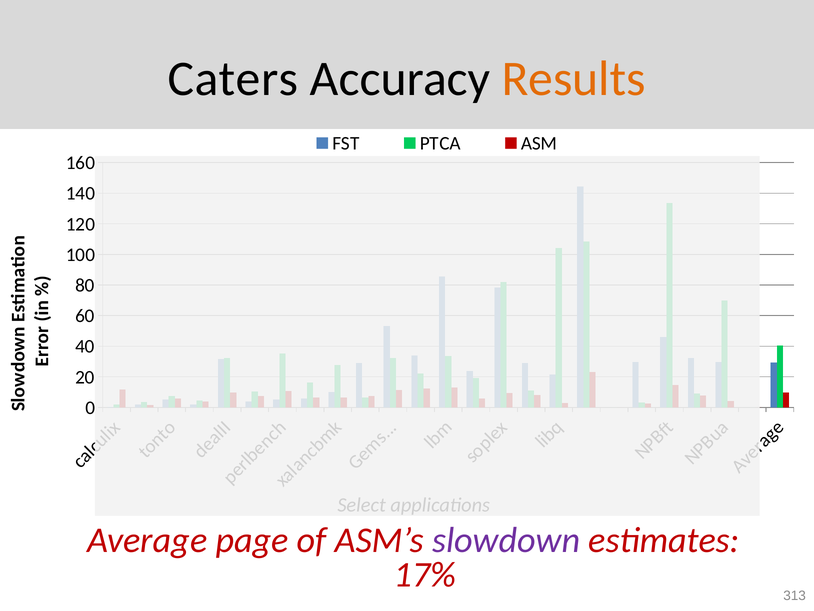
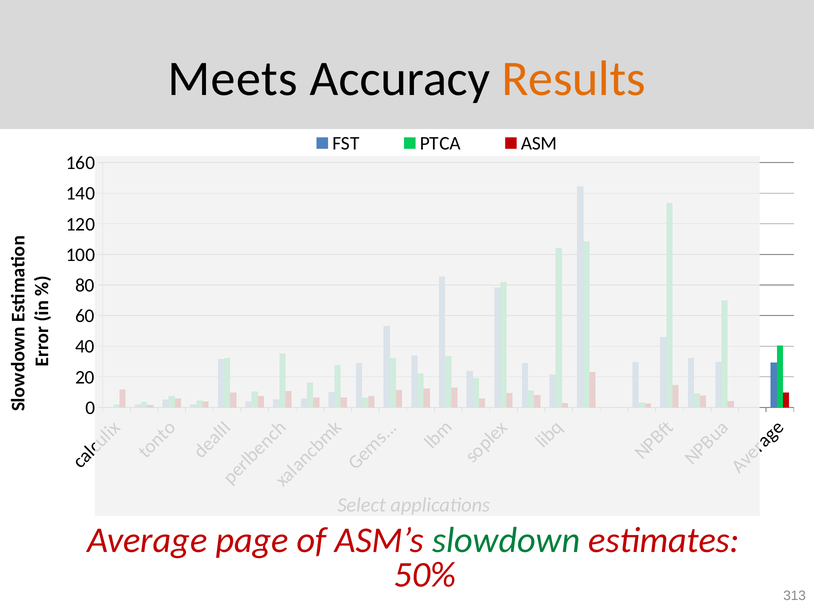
Caters: Caters -> Meets
slowdown colour: purple -> green
17%: 17% -> 50%
